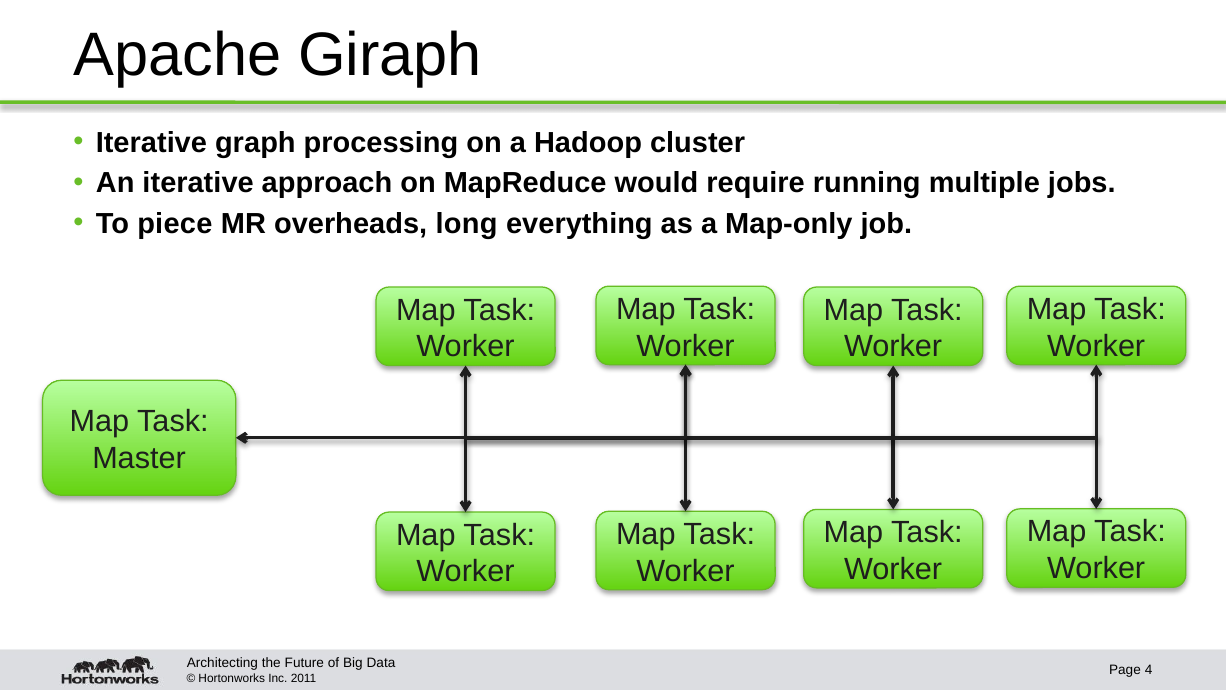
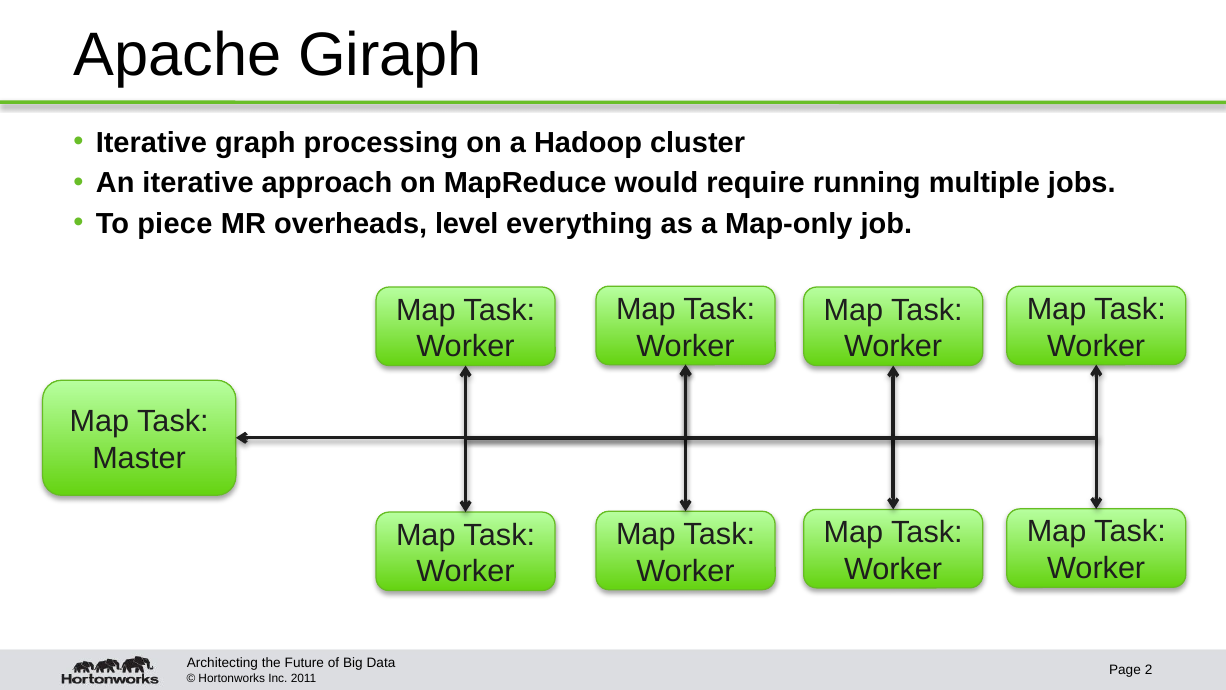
long: long -> level
4: 4 -> 2
